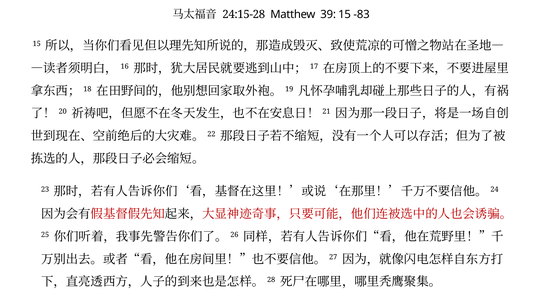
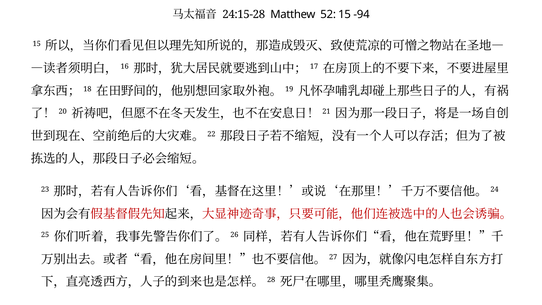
39: 39 -> 52
-83: -83 -> -94
